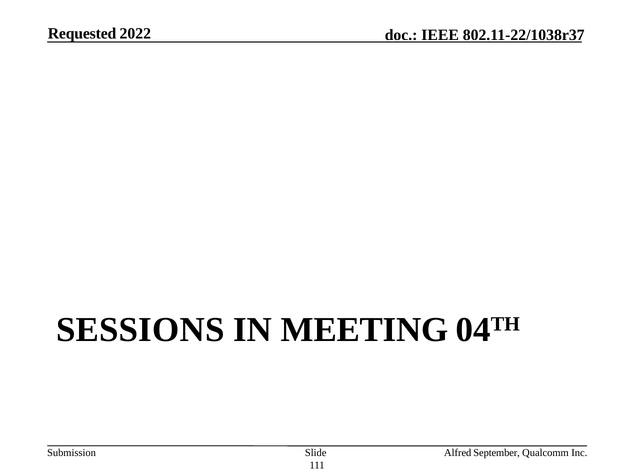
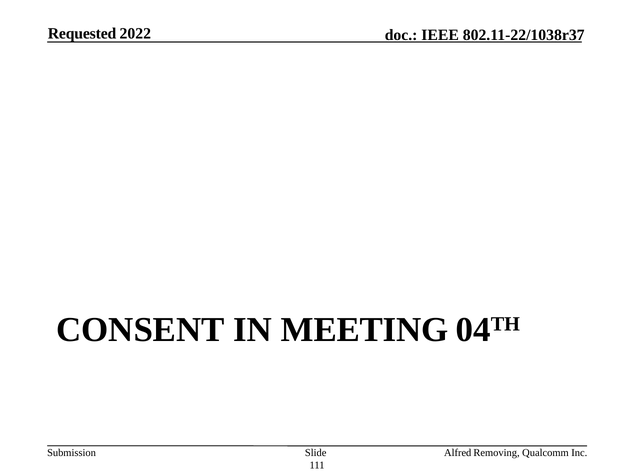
SESSIONS: SESSIONS -> CONSENT
September: September -> Removing
